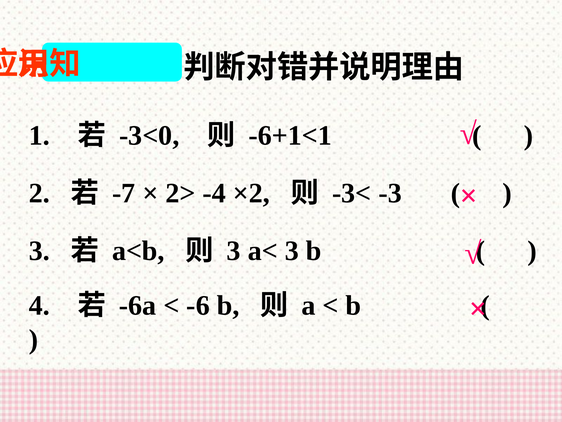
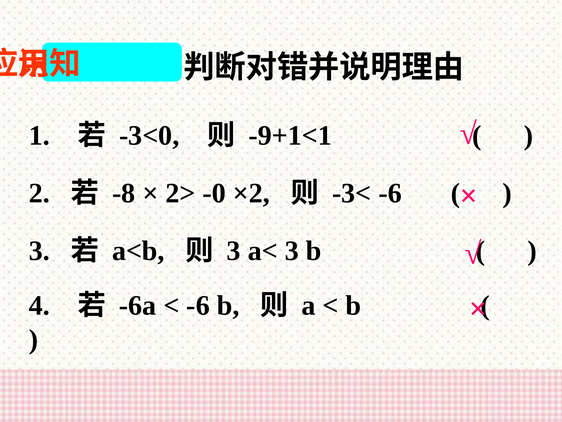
-6+1<1: -6+1<1 -> -9+1<1
-7: -7 -> -8
-4: -4 -> -0
-3< -3: -3 -> -6
